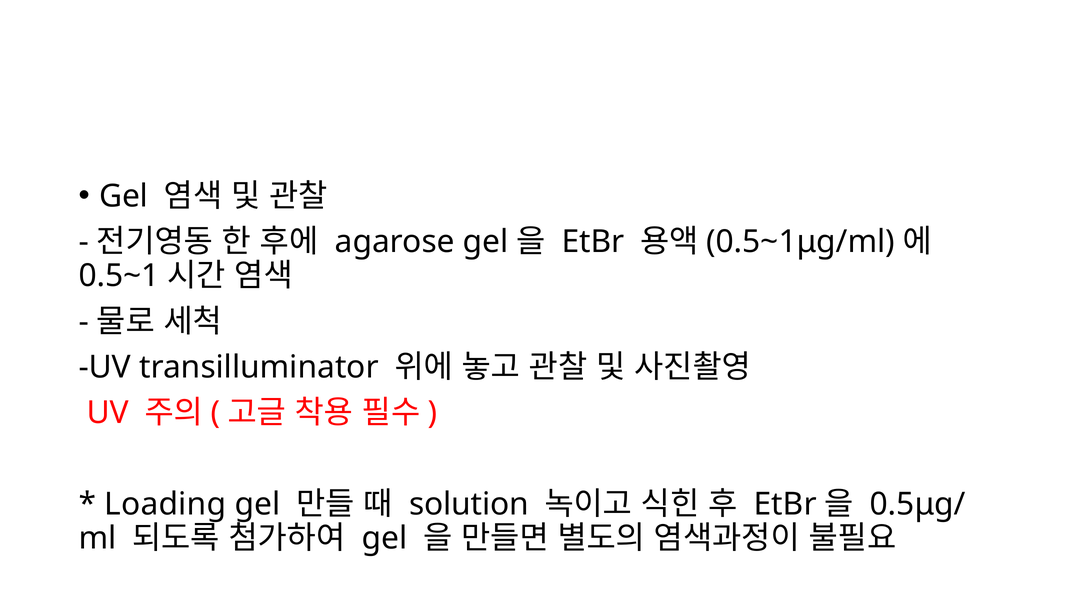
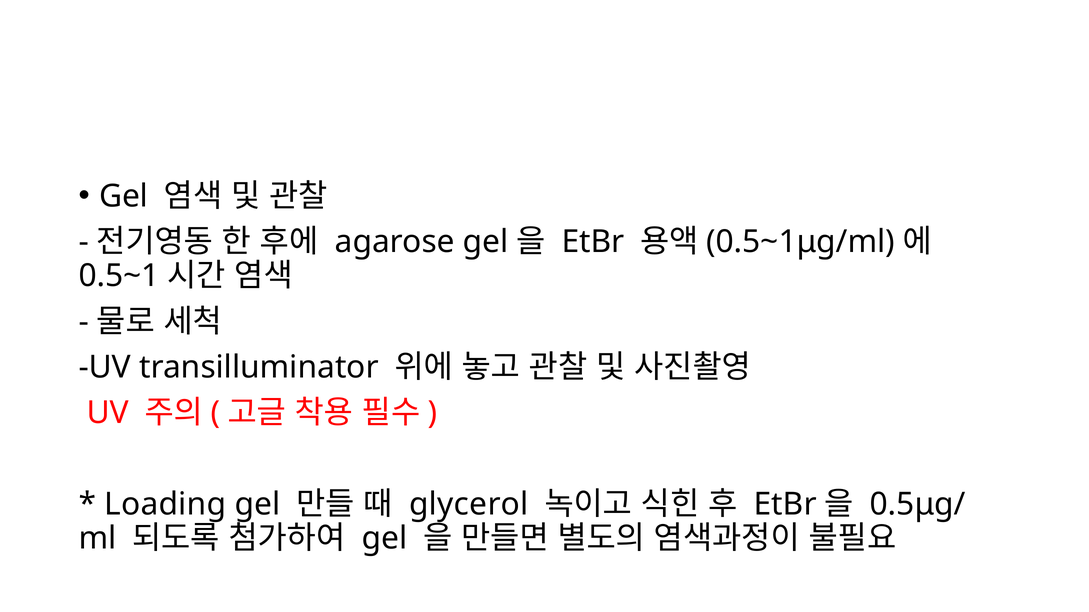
solution: solution -> glycerol
